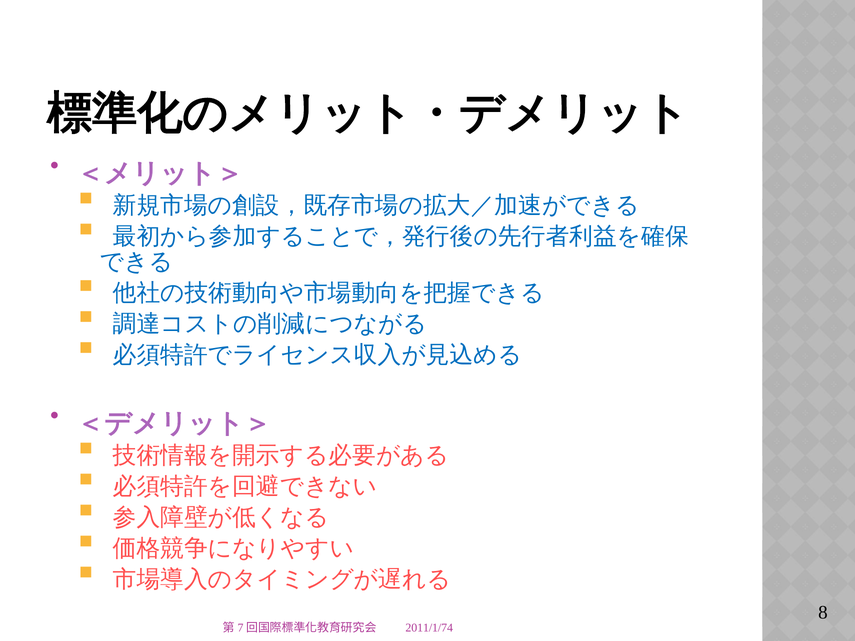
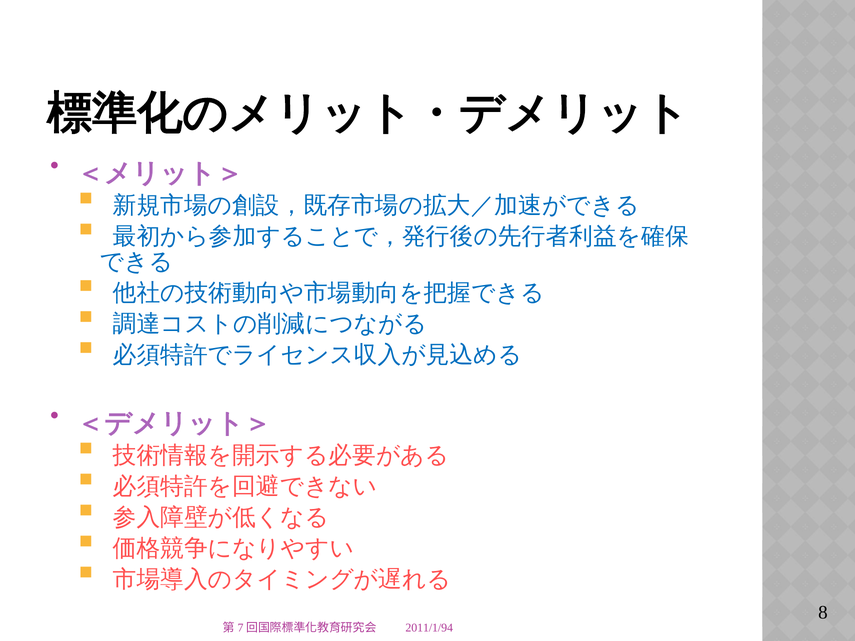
2011/1/74: 2011/1/74 -> 2011/1/94
